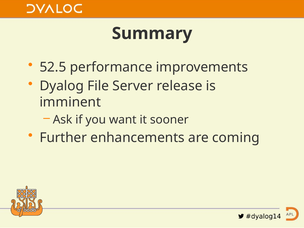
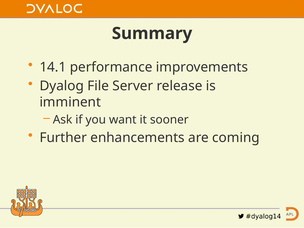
52.5: 52.5 -> 14.1
